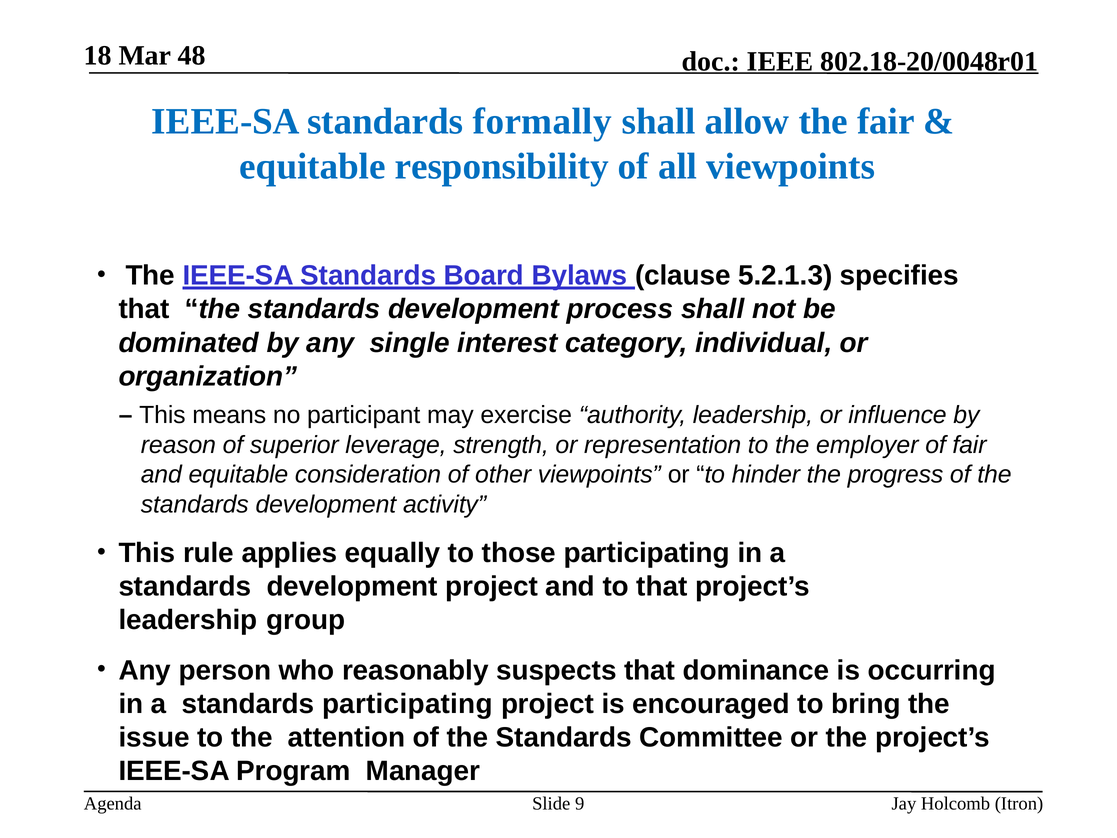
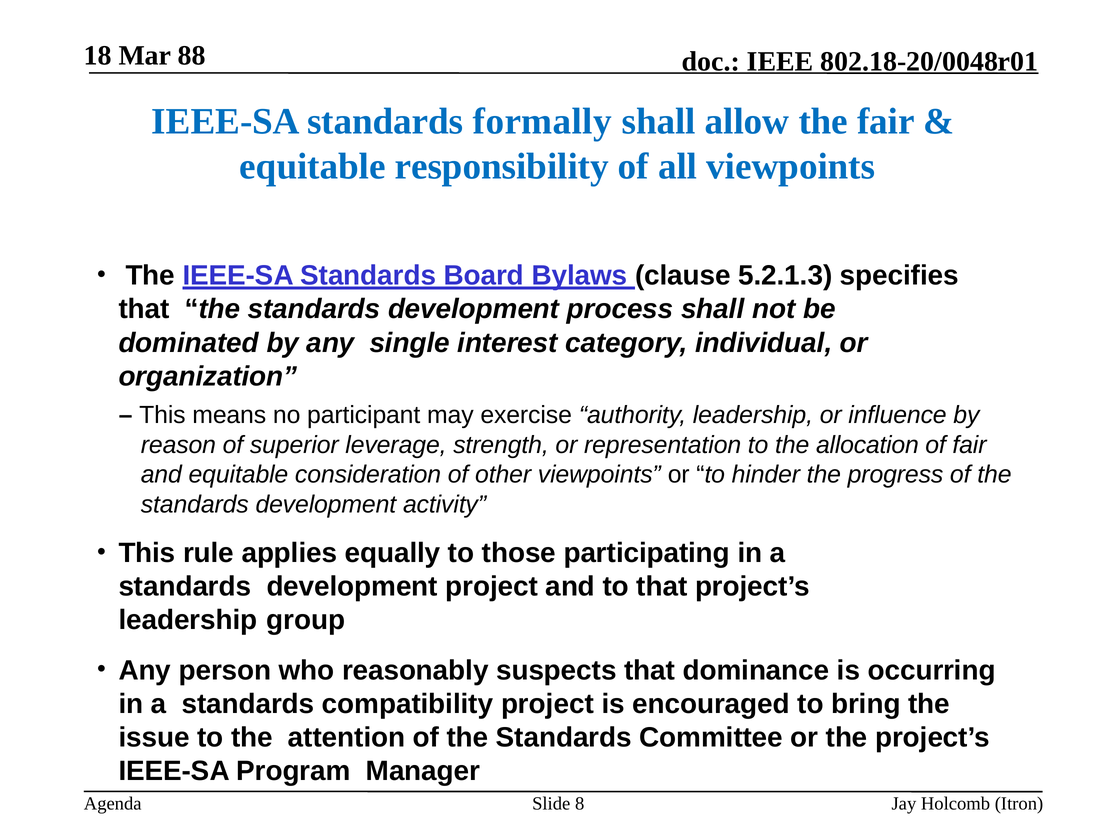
48: 48 -> 88
employer: employer -> allocation
standards participating: participating -> compatibility
9: 9 -> 8
